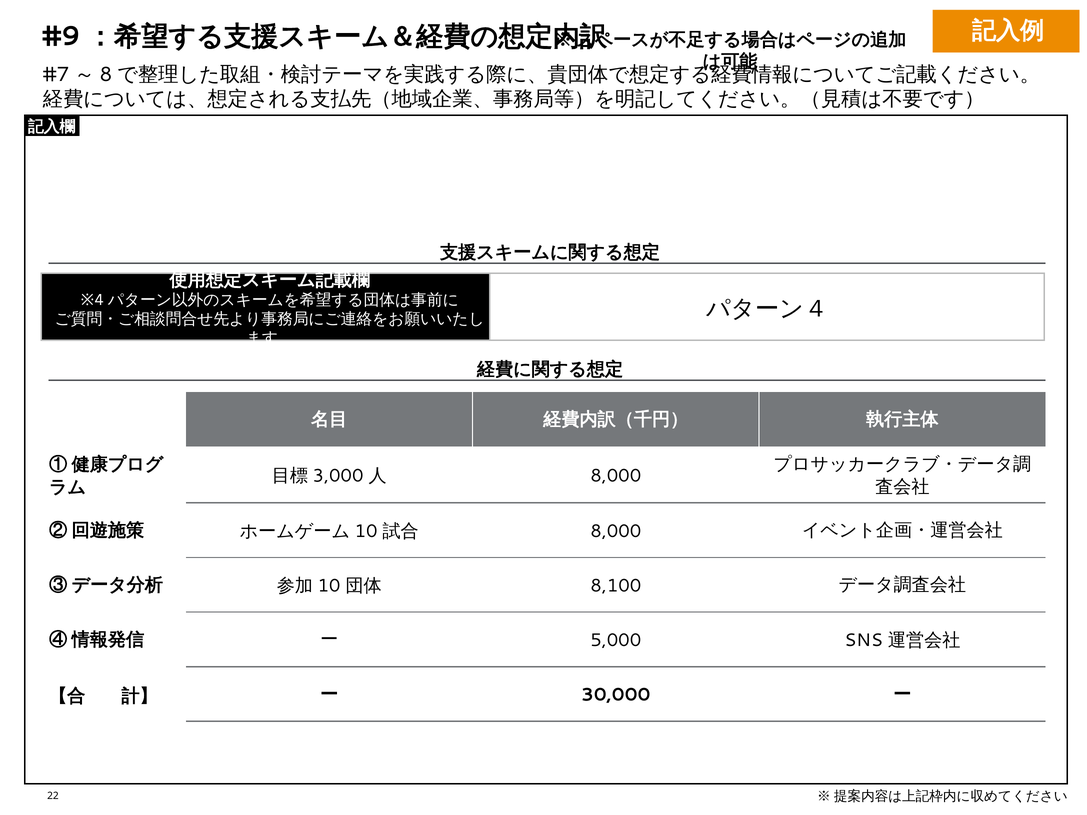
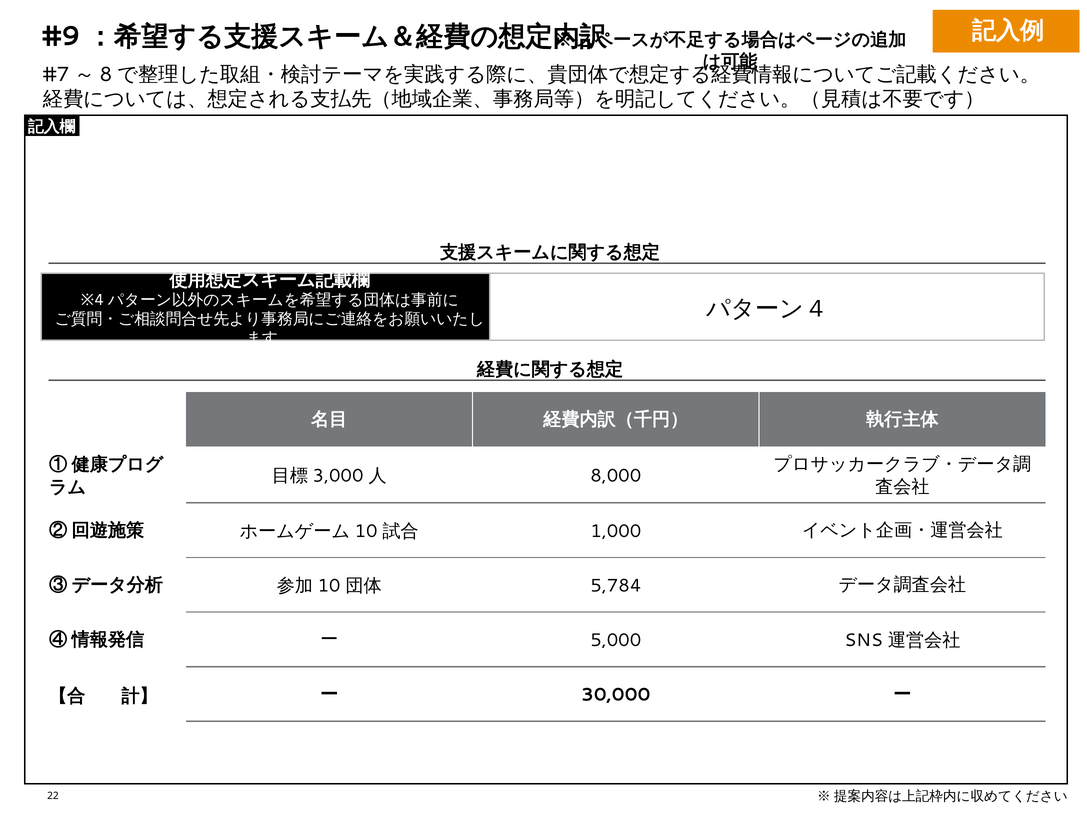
8,000 at (616, 531): 8,000 -> 1,000
8,100: 8,100 -> 5,784
